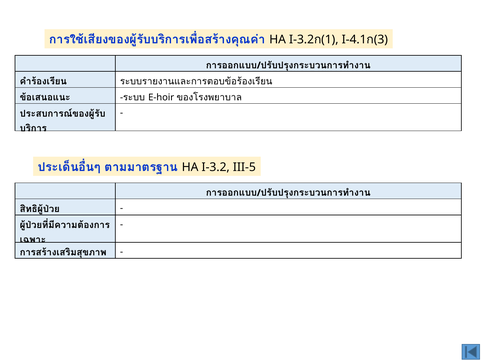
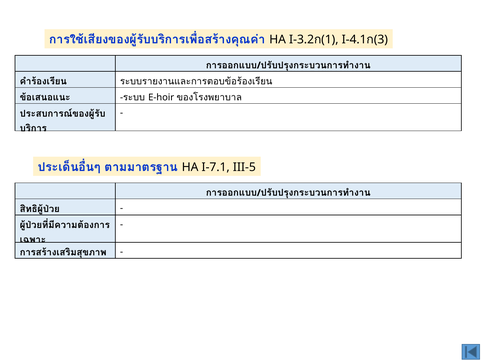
I-3.2: I-3.2 -> I-7.1
